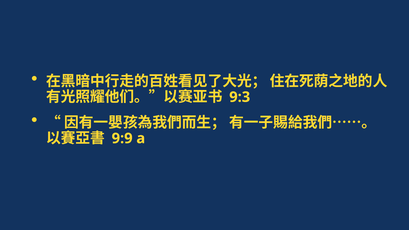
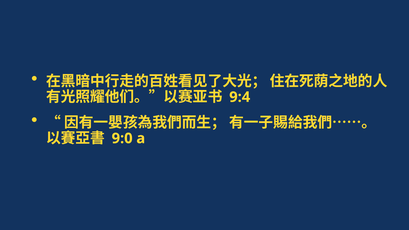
9:3: 9:3 -> 9:4
9:9: 9:9 -> 9:0
